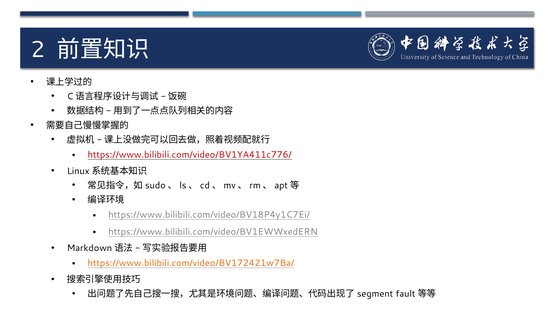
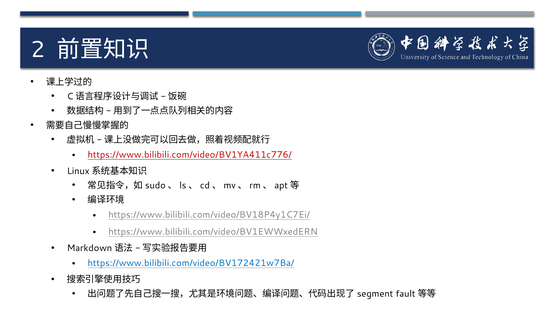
https://www.bilibili.com/video/BV172421w7Ba/ colour: orange -> blue
